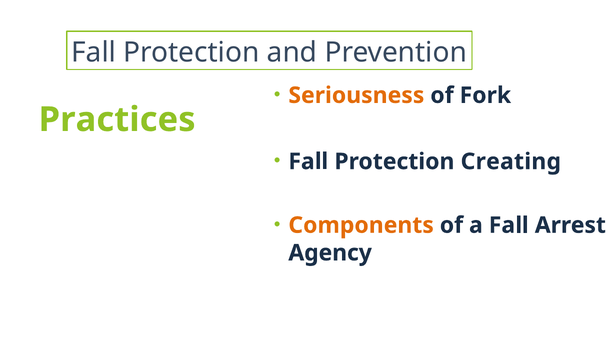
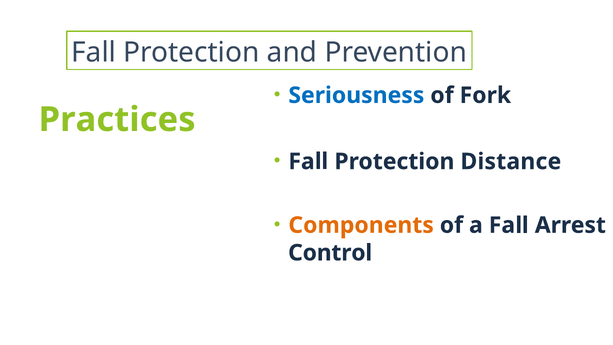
Seriousness colour: orange -> blue
Creating: Creating -> Distance
Agency: Agency -> Control
